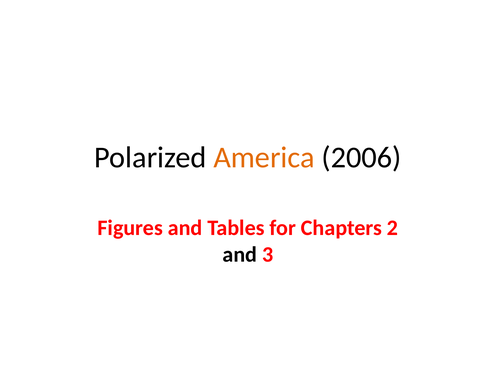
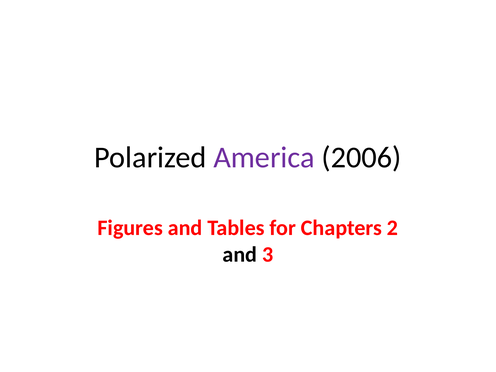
America colour: orange -> purple
